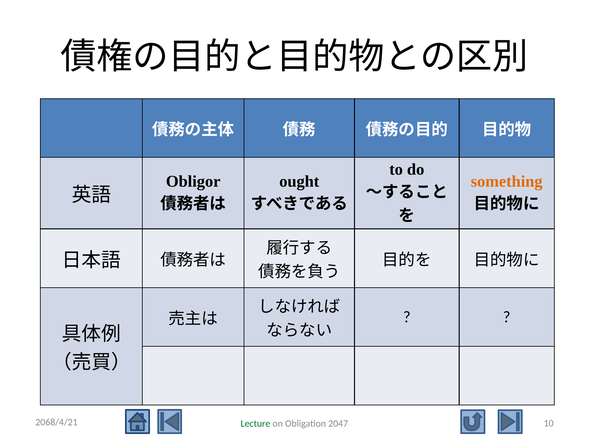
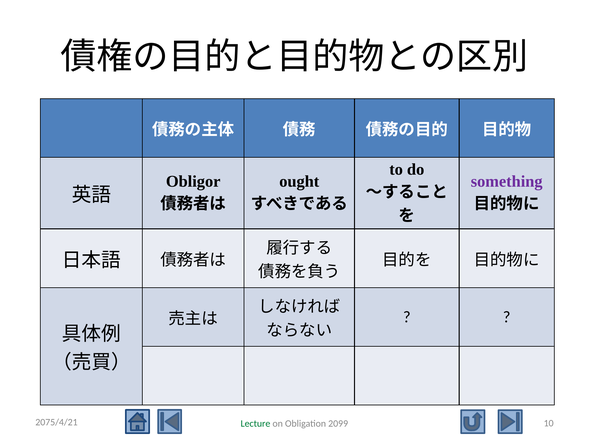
something colour: orange -> purple
2068/4/21: 2068/4/21 -> 2075/4/21
2047: 2047 -> 2099
